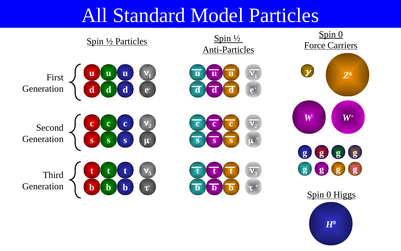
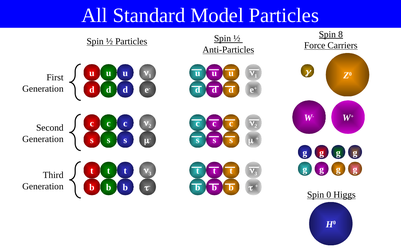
0 at (341, 34): 0 -> 8
